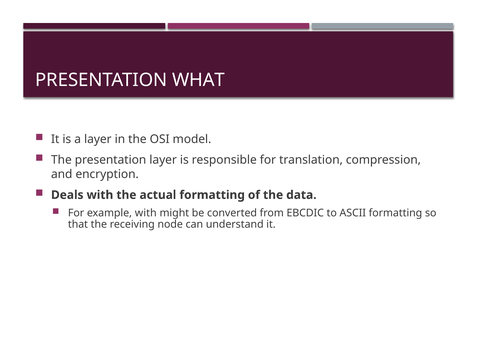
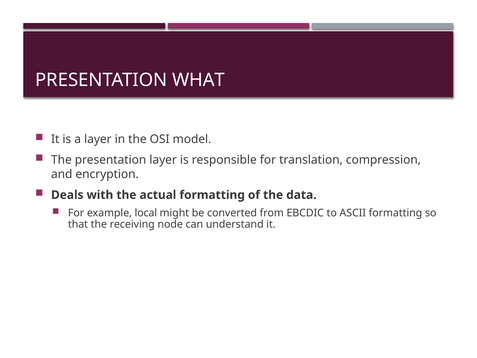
example with: with -> local
